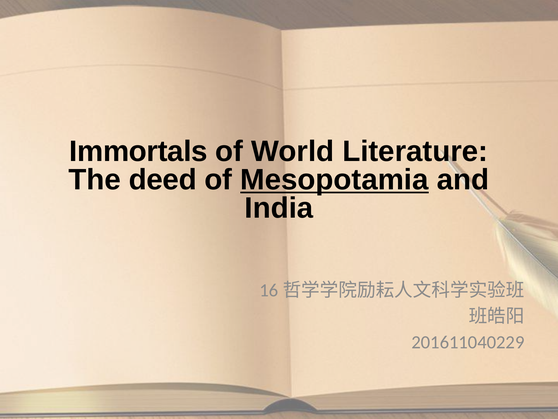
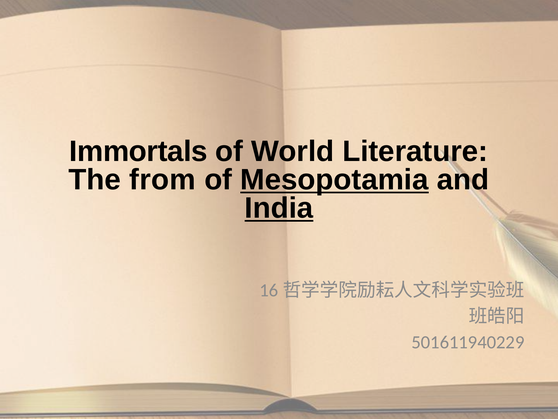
deed: deed -> from
India underline: none -> present
201611040229: 201611040229 -> 501611940229
